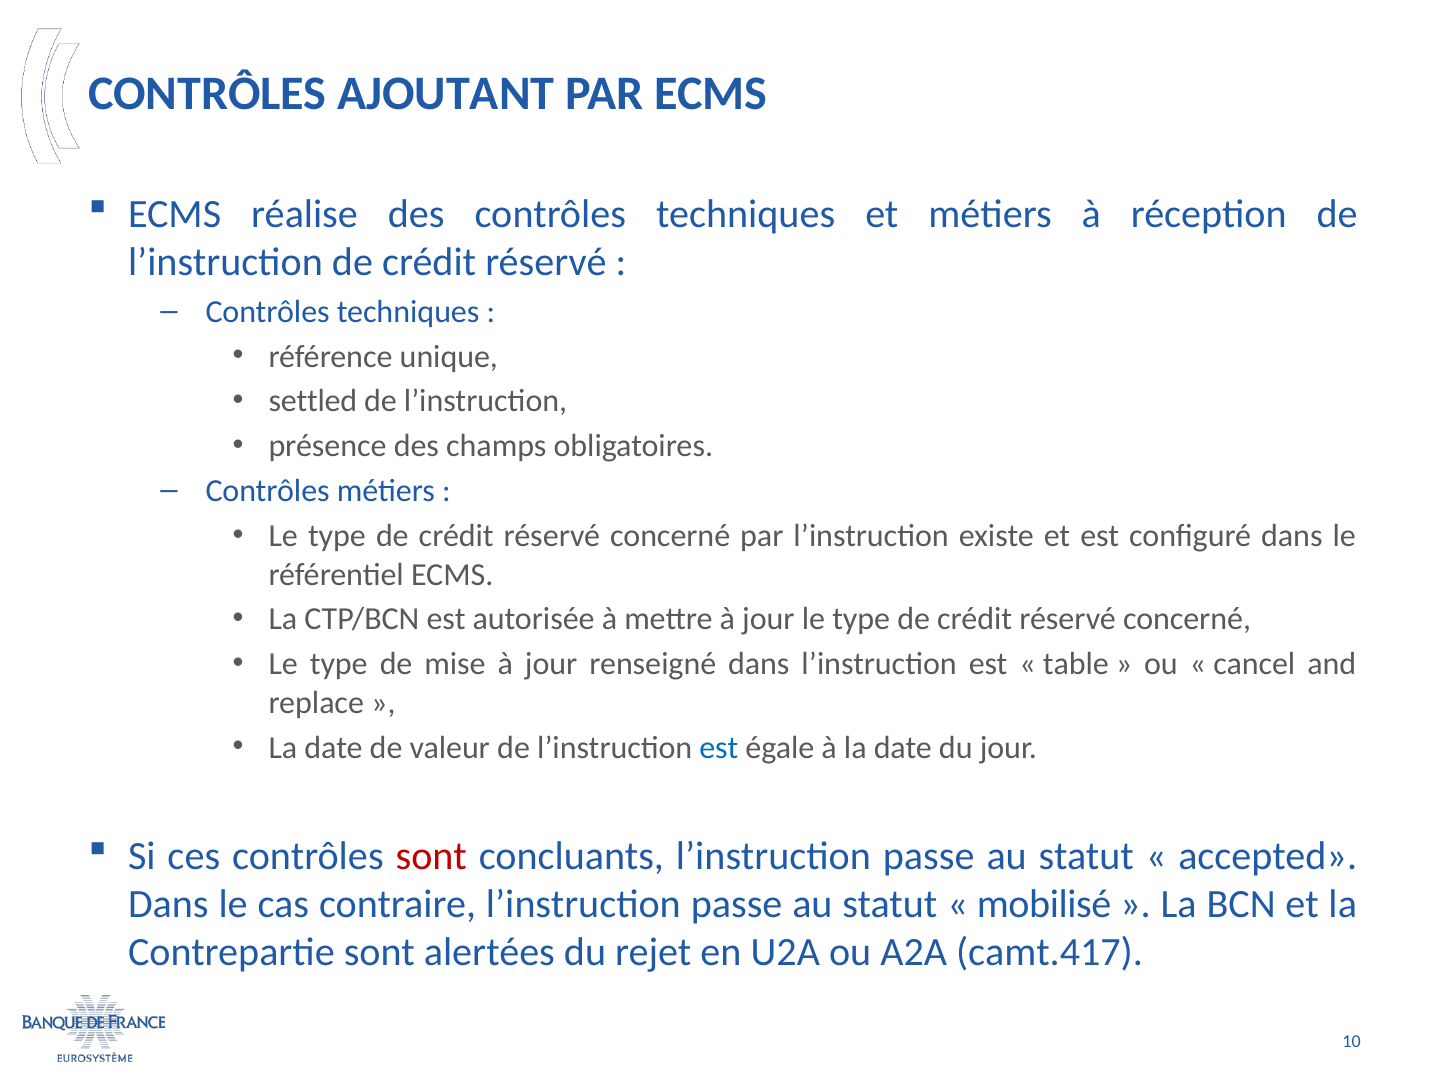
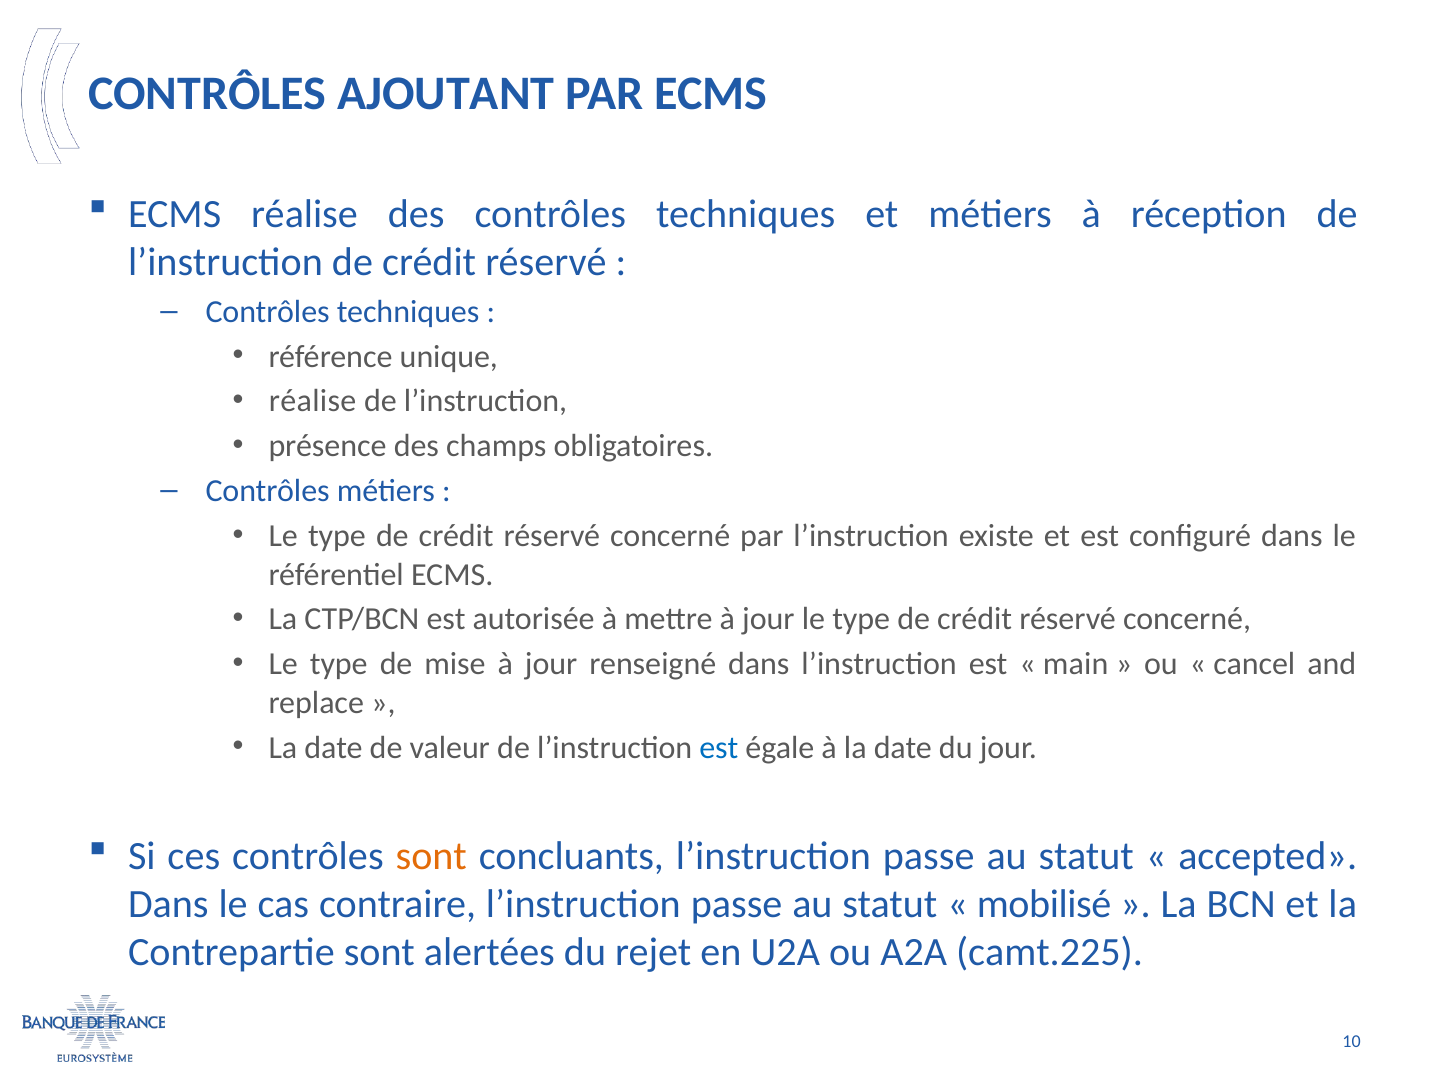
settled at (313, 401): settled -> réalise
table: table -> main
sont at (431, 856) colour: red -> orange
camt.417: camt.417 -> camt.225
